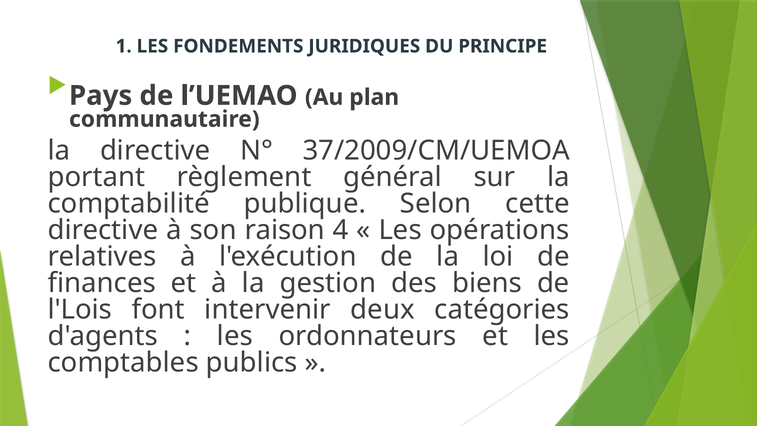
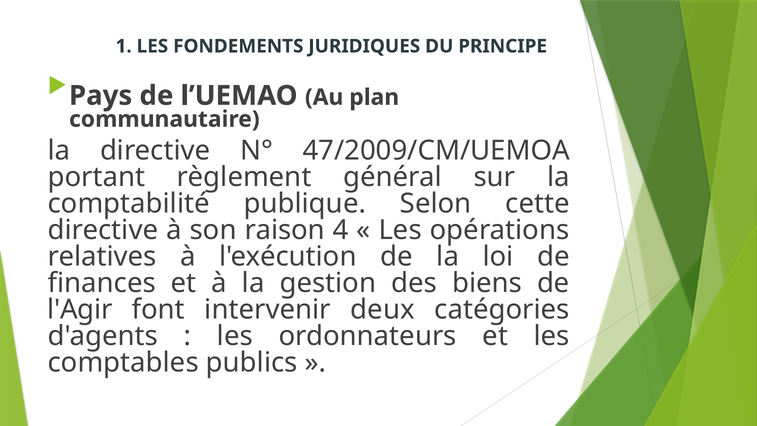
37/2009/CM/UEMOA: 37/2009/CM/UEMOA -> 47/2009/CM/UEMOA
l'Lois: l'Lois -> l'Agir
